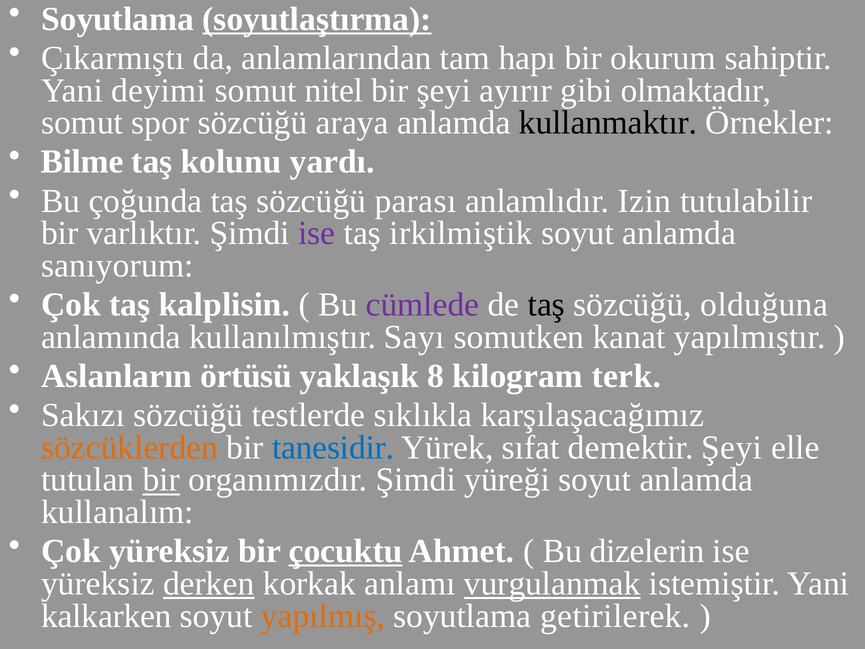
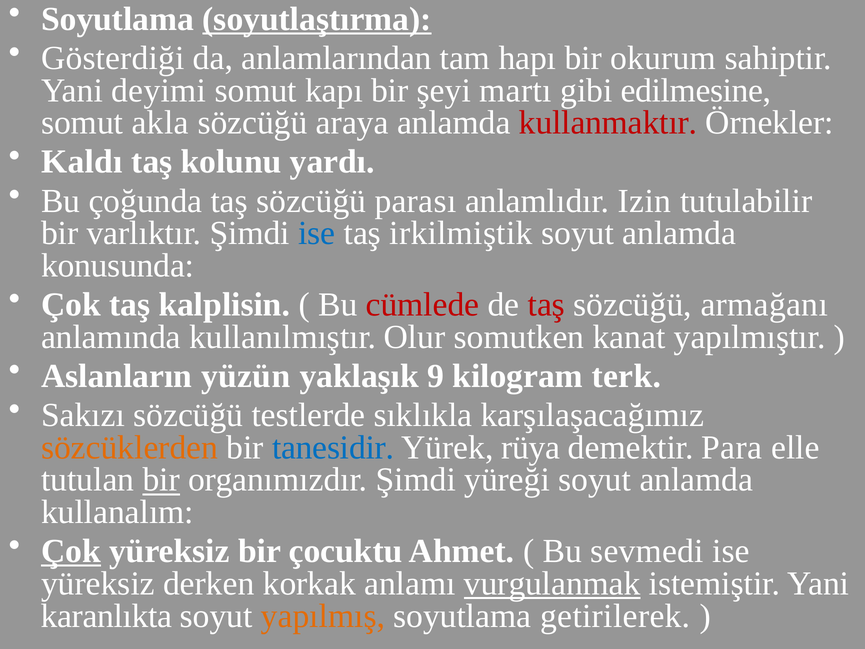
Çıkarmıştı: Çıkarmıştı -> Gösterdiği
nitel: nitel -> kapı
ayırır: ayırır -> martı
olmaktadır: olmaktadır -> edilmesine
spor: spor -> akla
kullanmaktır colour: black -> red
Bilme: Bilme -> Kaldı
ise at (317, 233) colour: purple -> blue
sanıyorum: sanıyorum -> konusunda
cümlede colour: purple -> red
taş at (546, 305) colour: black -> red
olduğuna: olduğuna -> armağanı
Sayı: Sayı -> Olur
örtüsü: örtüsü -> yüzün
8: 8 -> 9
sıfat: sıfat -> rüya
demektir Şeyi: Şeyi -> Para
Çok at (71, 551) underline: none -> present
çocuktu underline: present -> none
dizelerin: dizelerin -> sevmedi
derken underline: present -> none
kalkarken: kalkarken -> karanlıkta
